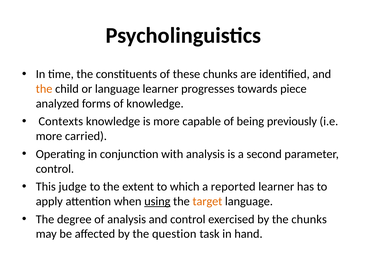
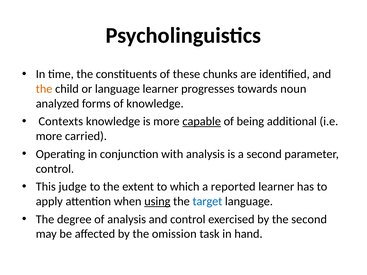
piece: piece -> noun
capable underline: none -> present
previously: previously -> additional
target colour: orange -> blue
the chunks: chunks -> second
question: question -> omission
